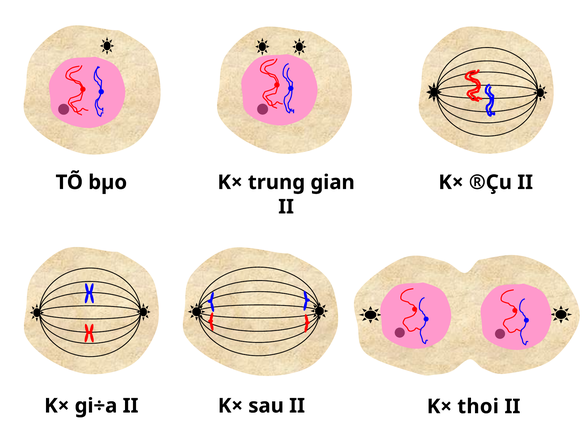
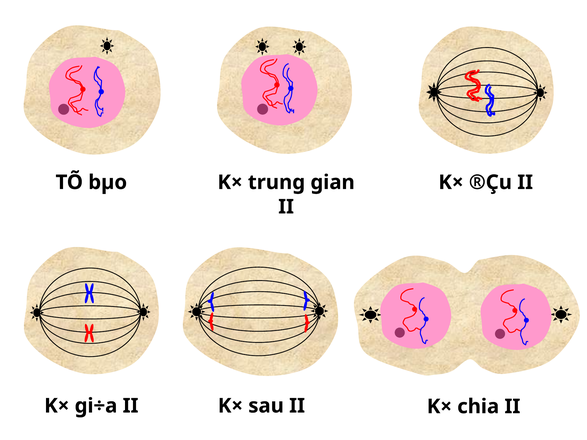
thoi: thoi -> chia
